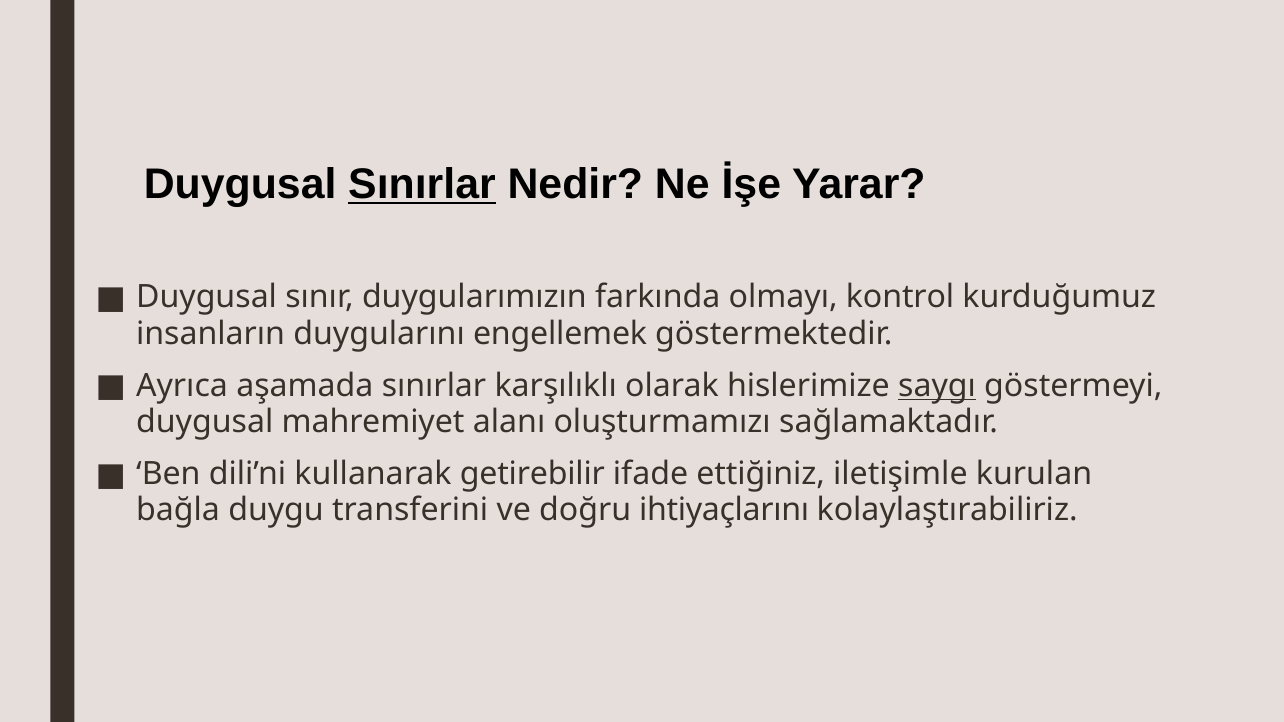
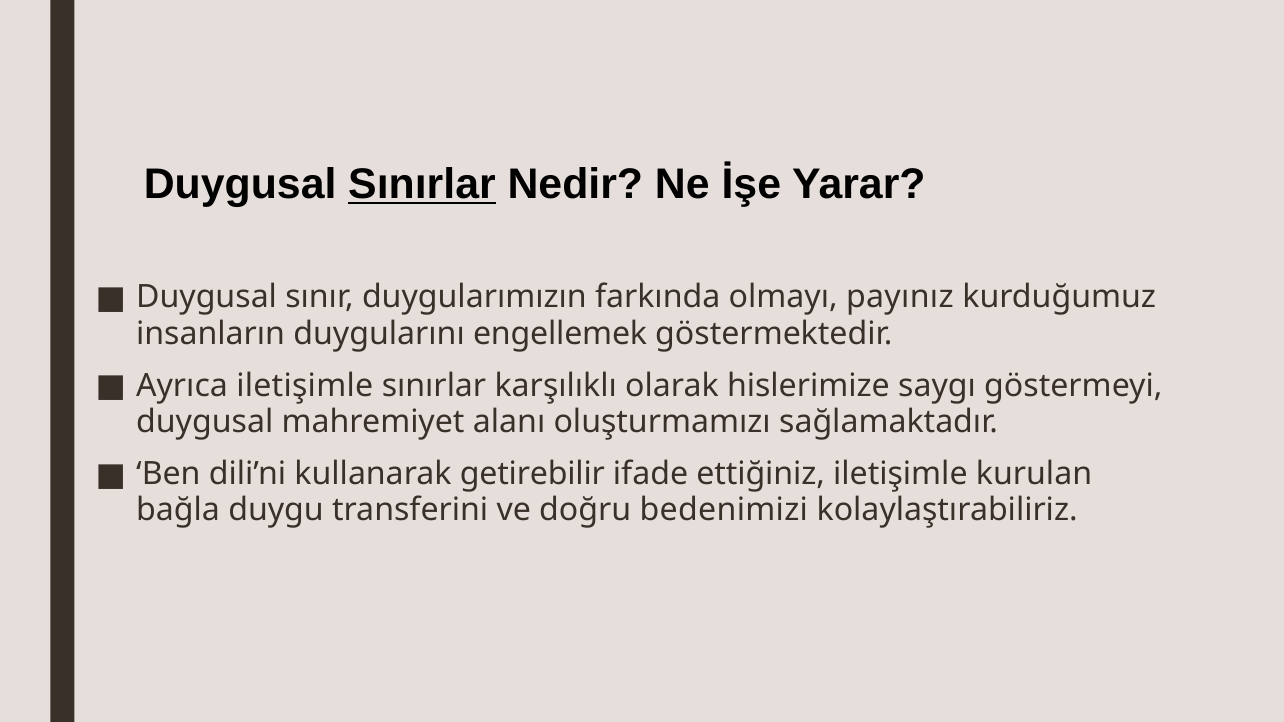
kontrol: kontrol -> payınız
Ayrıca aşamada: aşamada -> iletişimle
saygı underline: present -> none
ihtiyaçlarını: ihtiyaçlarını -> bedenimizi
